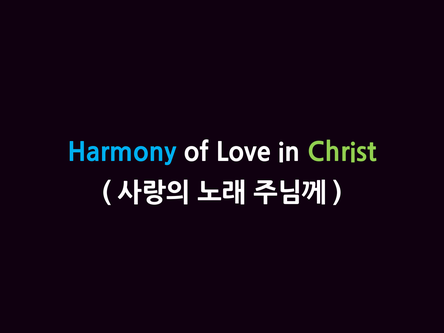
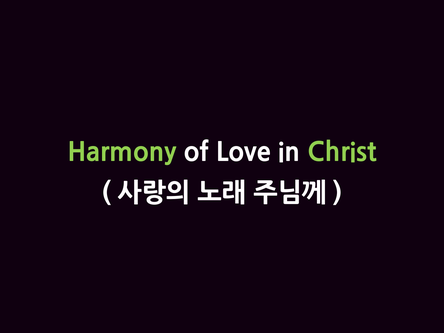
Harmony colour: light blue -> light green
